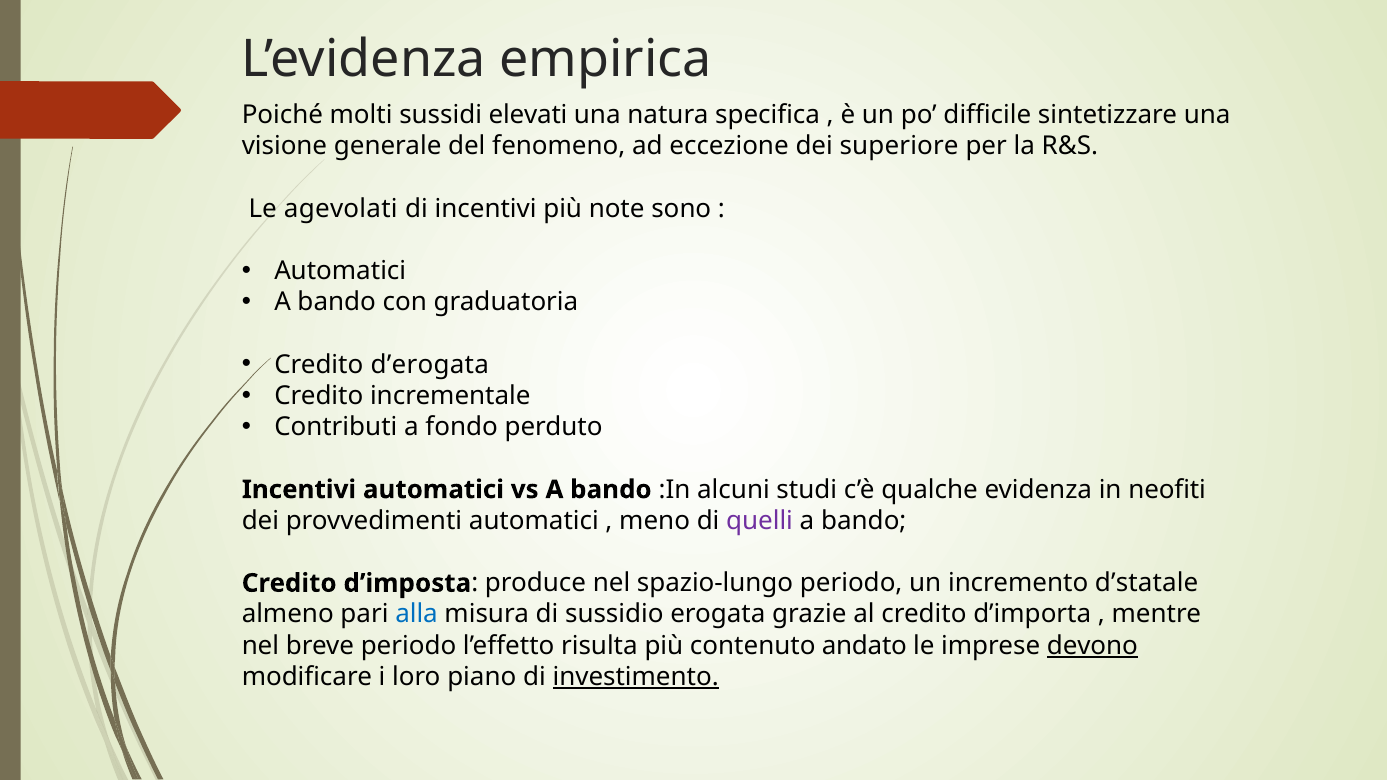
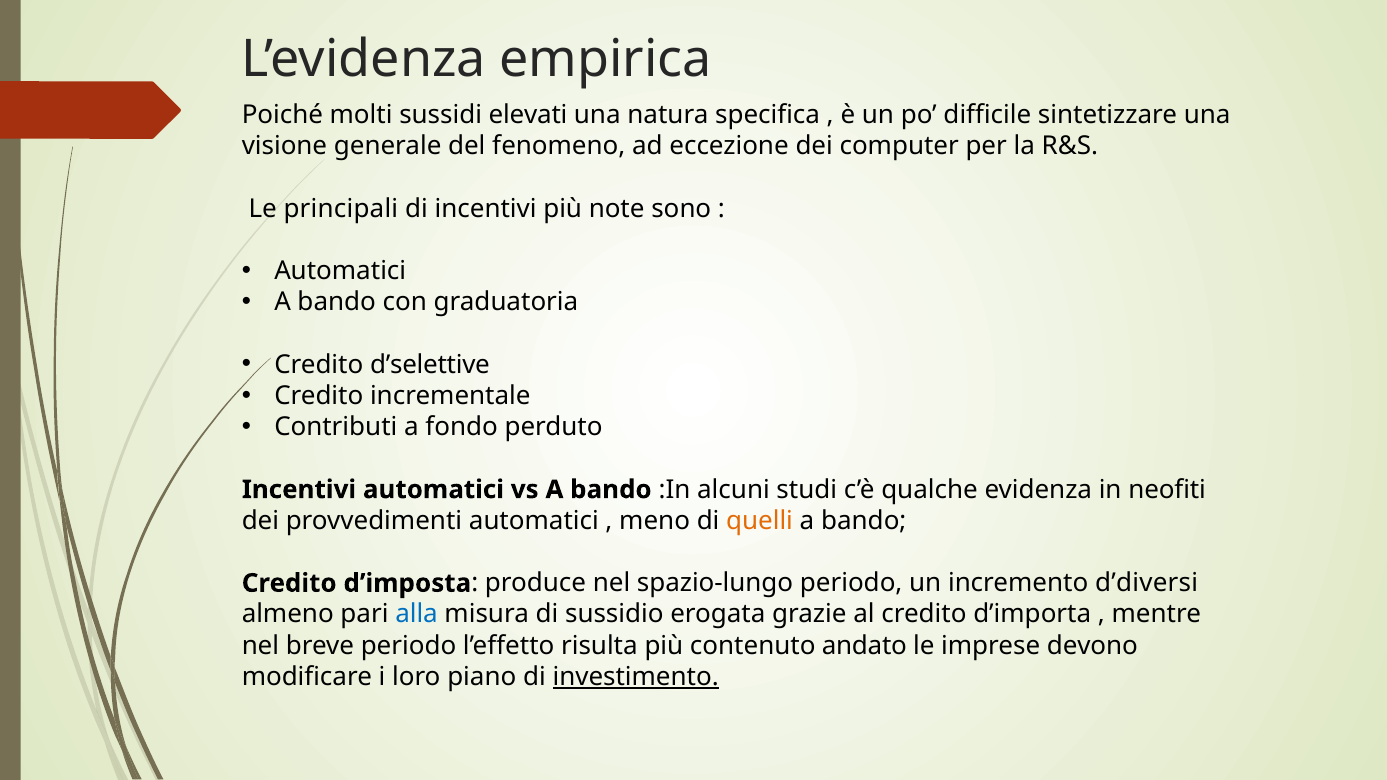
superiore: superiore -> computer
agevolati: agevolati -> principali
d’erogata: d’erogata -> d’selettive
quelli colour: purple -> orange
d’statale: d’statale -> d’diversi
devono underline: present -> none
